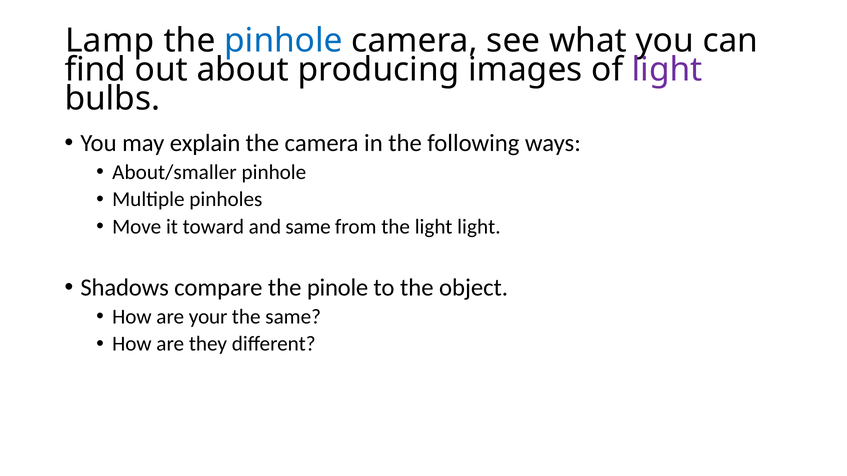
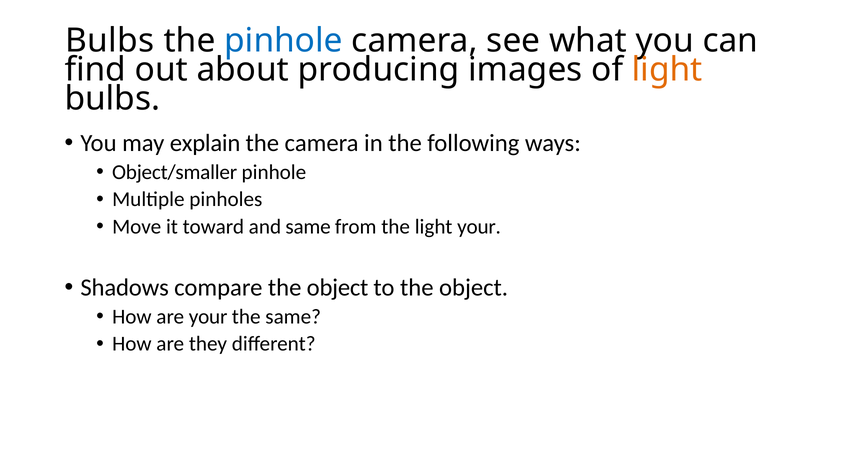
Lamp at (110, 41): Lamp -> Bulbs
light at (667, 70) colour: purple -> orange
About/smaller: About/smaller -> Object/smaller
light light: light -> your
compare the pinole: pinole -> object
